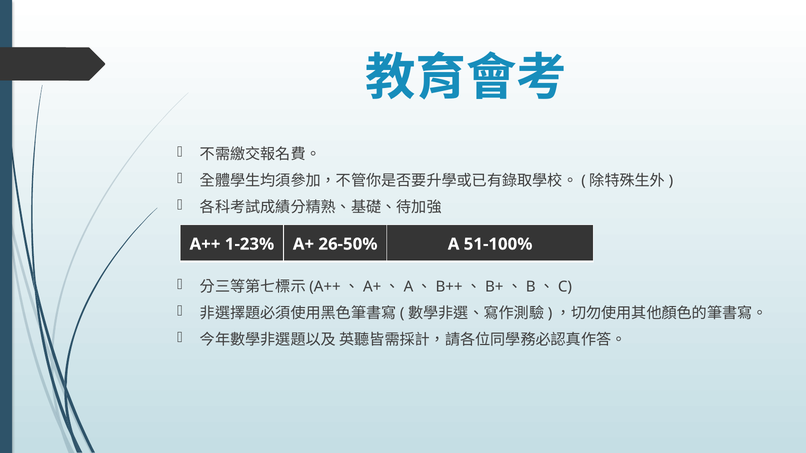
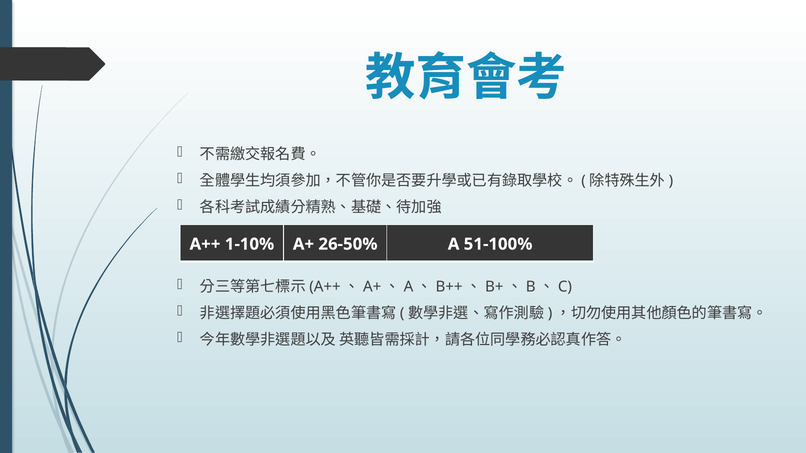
1-23%: 1-23% -> 1-10%
